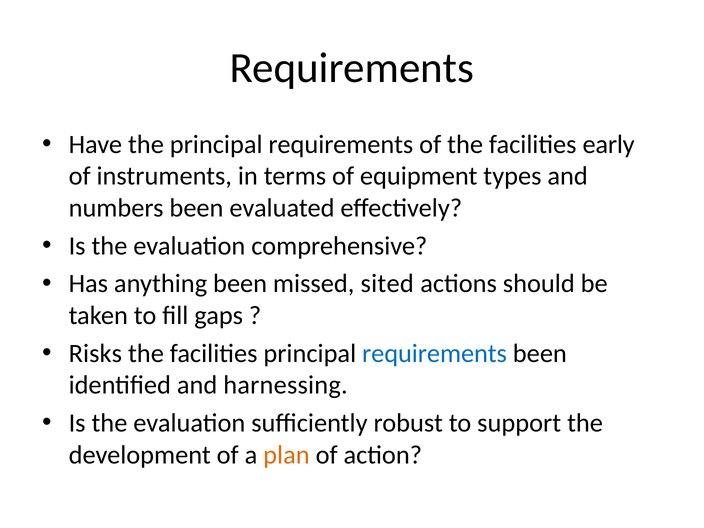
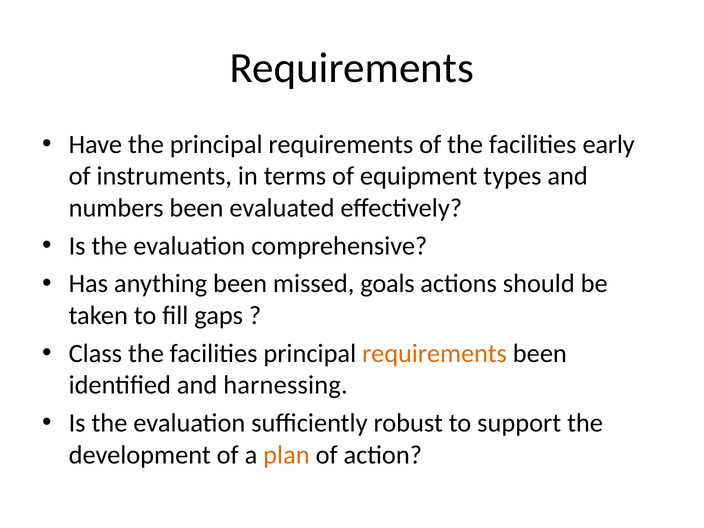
sited: sited -> goals
Risks: Risks -> Class
requirements at (435, 353) colour: blue -> orange
